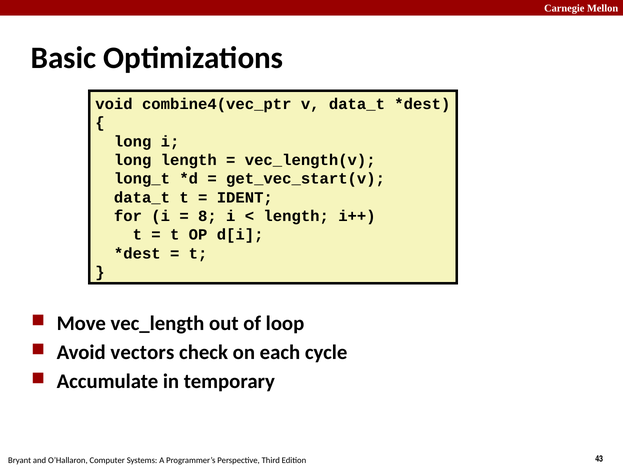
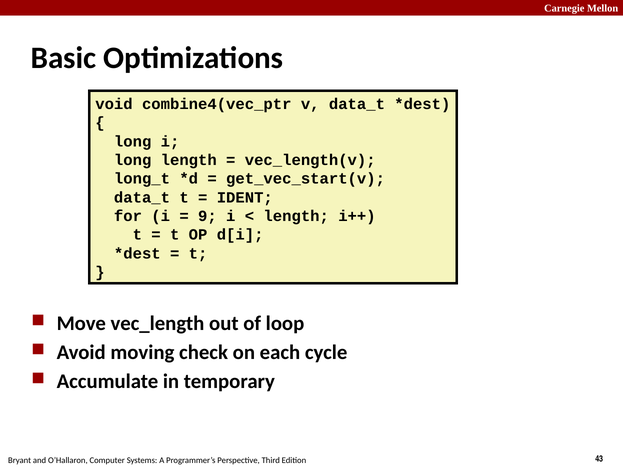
8: 8 -> 9
vectors: vectors -> moving
